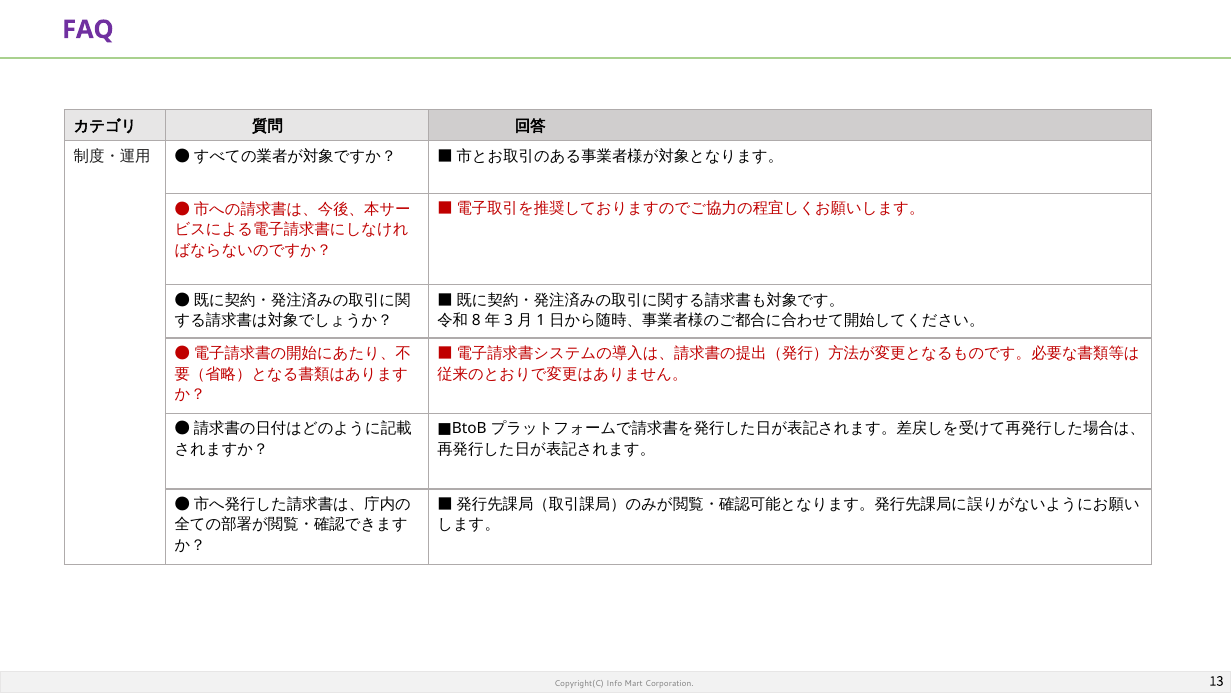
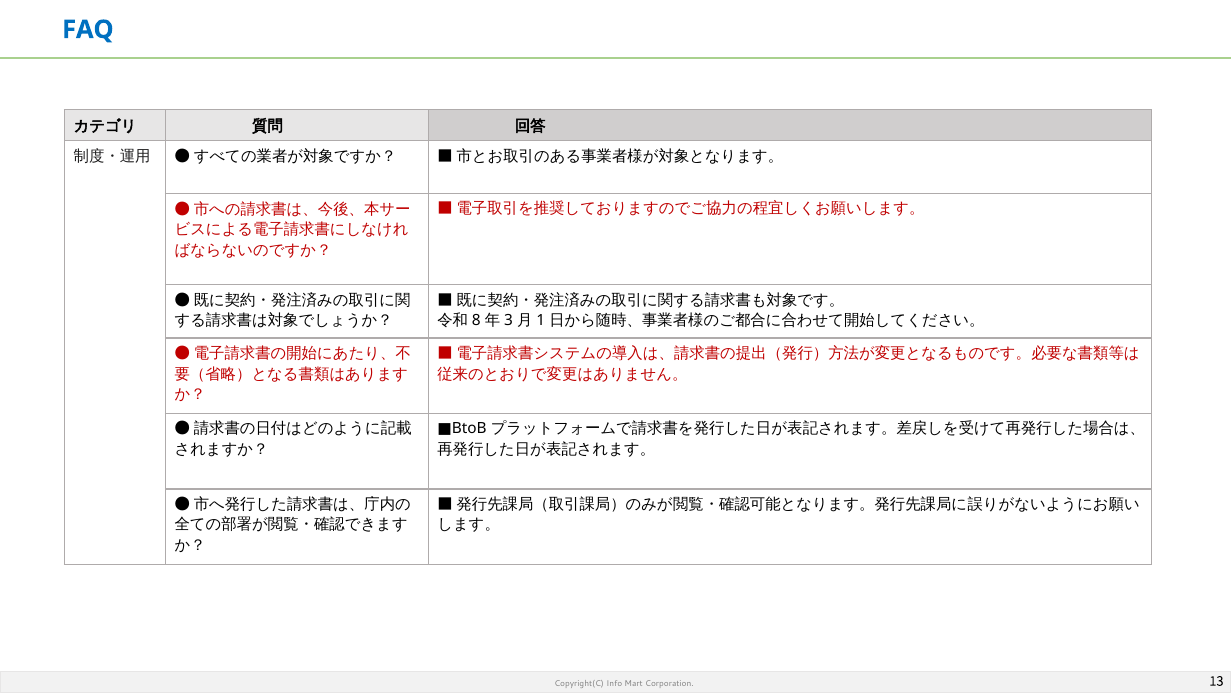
FAQ colour: purple -> blue
